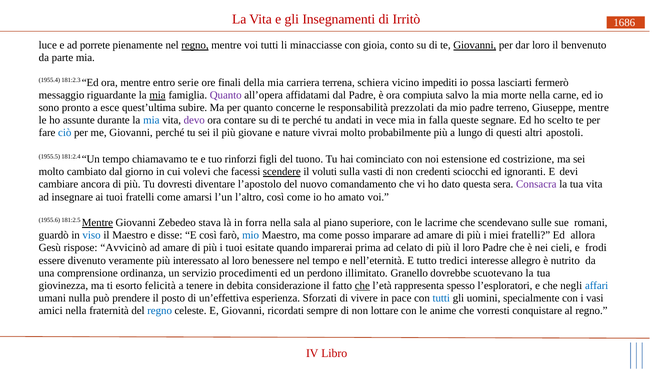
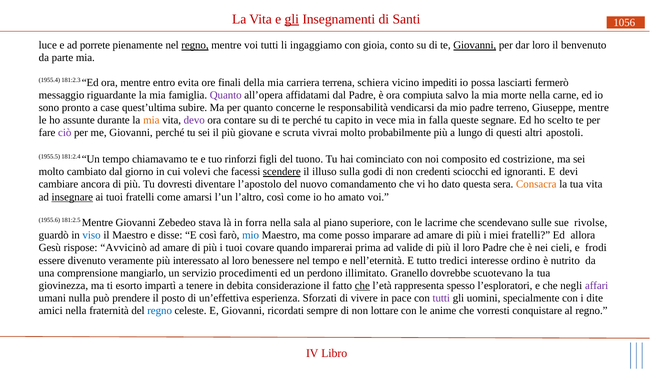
gli at (292, 19) underline: none -> present
Irritò: Irritò -> Santi
1686: 1686 -> 1056
minacciasse: minacciasse -> ingaggiamo
serie: serie -> evita
mia at (158, 95) underline: present -> none
esce: esce -> case
prezzolati: prezzolati -> vendicarsi
mia at (151, 120) colour: blue -> orange
andati: andati -> capito
ciò colour: blue -> purple
nature: nature -> scruta
estensione: estensione -> composito
voluti: voluti -> illuso
vasti: vasti -> godi
Consacra colour: purple -> orange
insegnare underline: none -> present
Mentre at (97, 223) underline: present -> none
romani: romani -> rivolse
esitate: esitate -> covare
celato: celato -> valide
allegro: allegro -> ordino
ordinanza: ordinanza -> mangiarlo
felicità: felicità -> impartì
affari colour: blue -> purple
tutti at (441, 298) colour: blue -> purple
vasi: vasi -> dite
